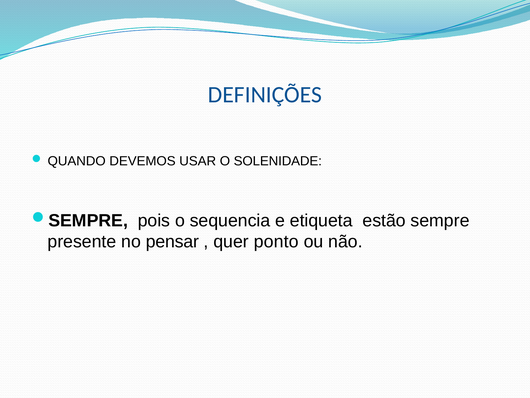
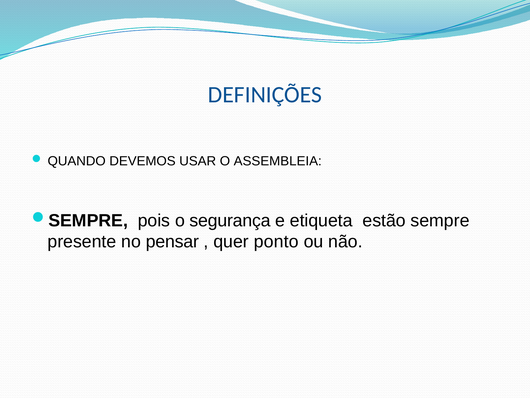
SOLENIDADE: SOLENIDADE -> ASSEMBLEIA
sequencia: sequencia -> segurança
